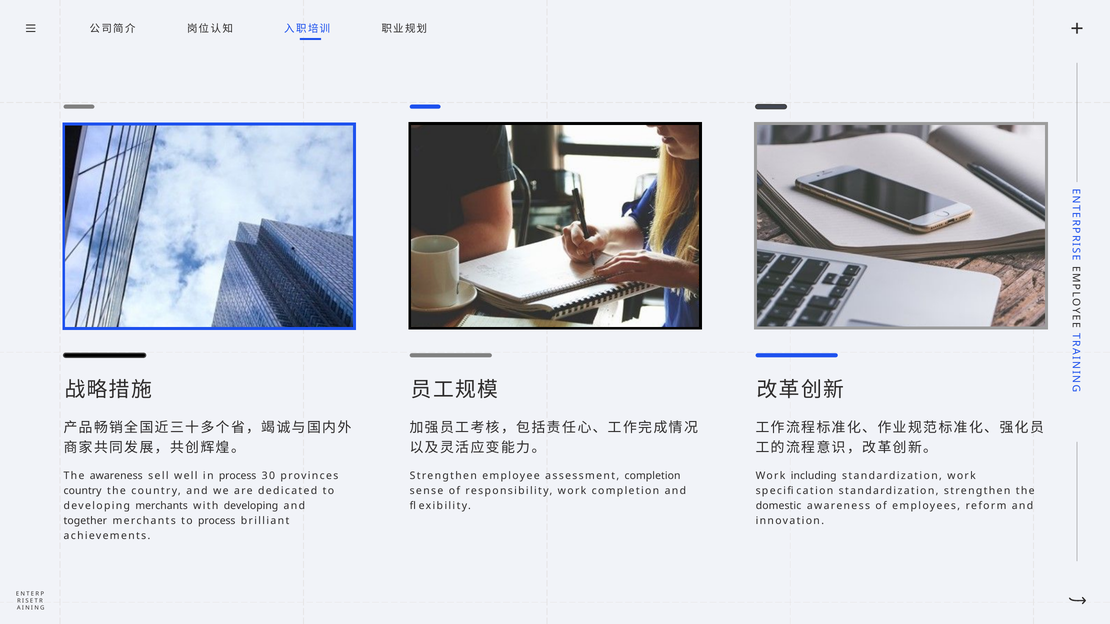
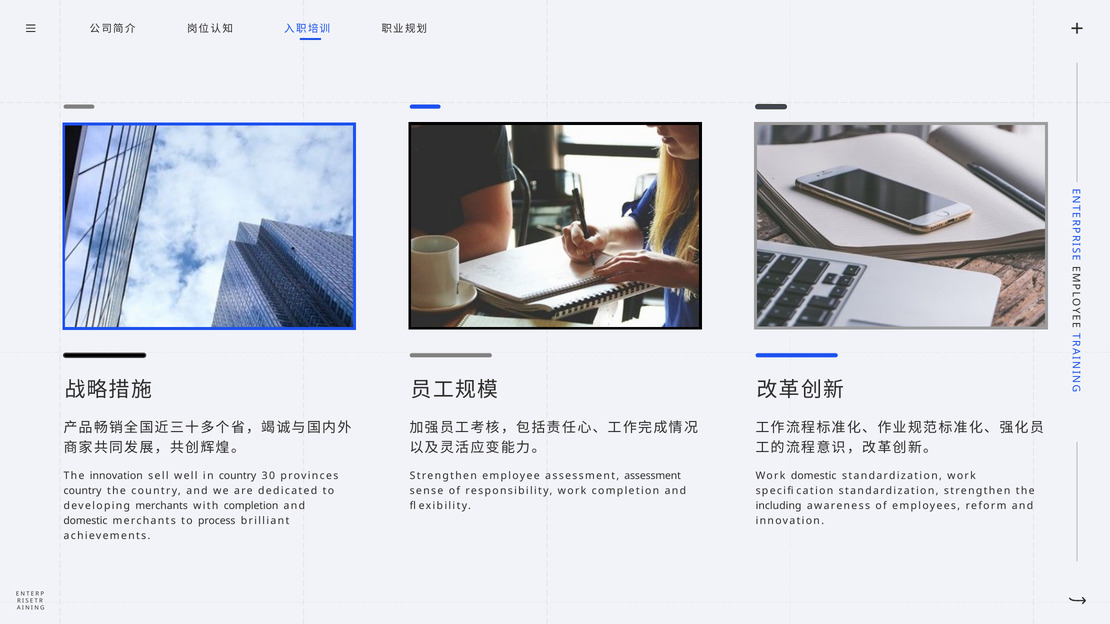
The awareness: awareness -> innovation
in process: process -> country
assessment completion: completion -> assessment
Work including: including -> domestic
with developing: developing -> completion
domestic: domestic -> including
together at (85, 521): together -> domestic
